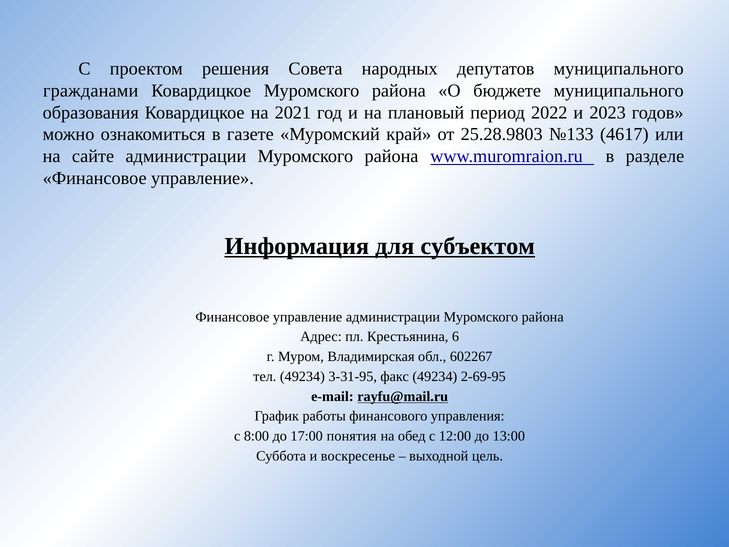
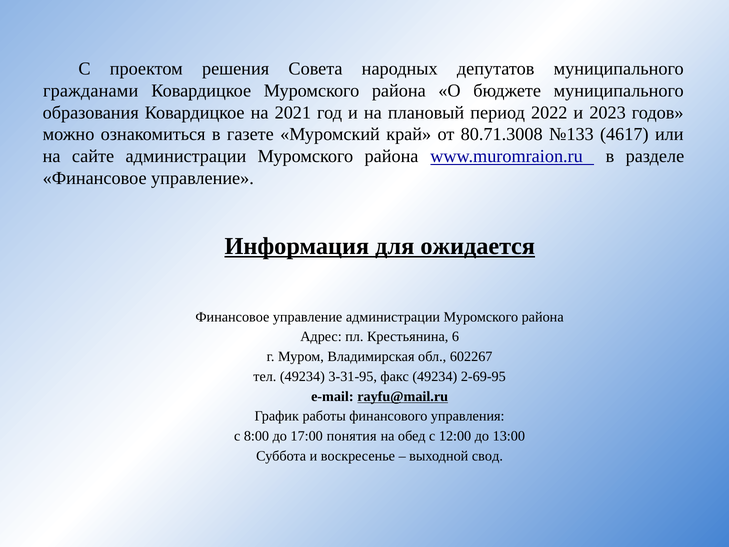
25.28.9803: 25.28.9803 -> 80.71.3008
субъектом: субъектом -> ожидается
цель: цель -> свод
